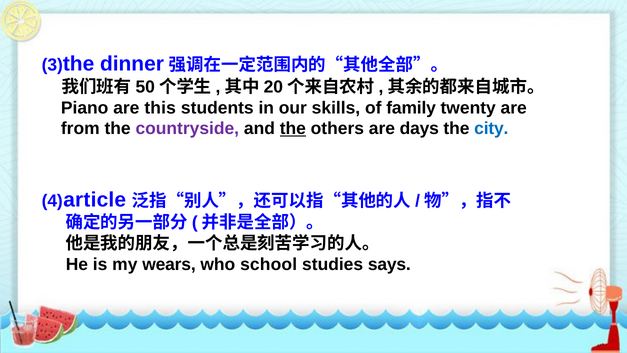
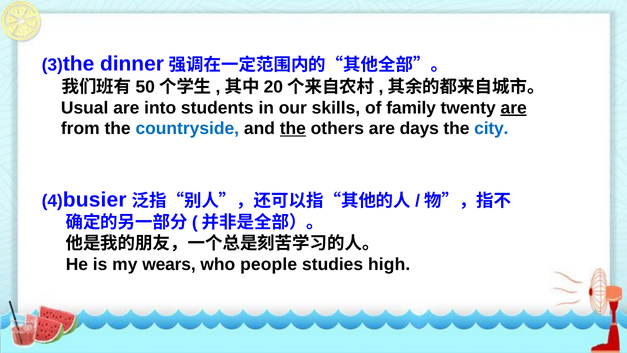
Piano: Piano -> Usual
this: this -> into
are at (514, 108) underline: none -> present
countryside colour: purple -> blue
article: article -> busier
school: school -> people
says: says -> high
